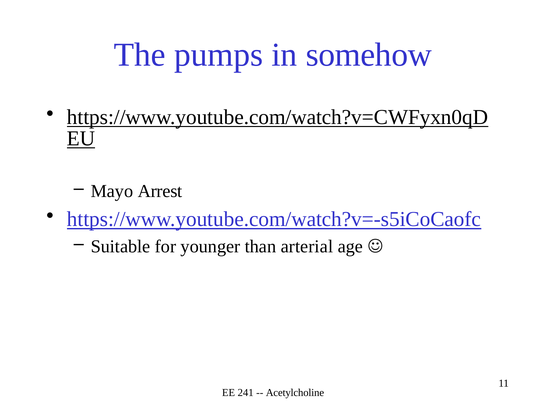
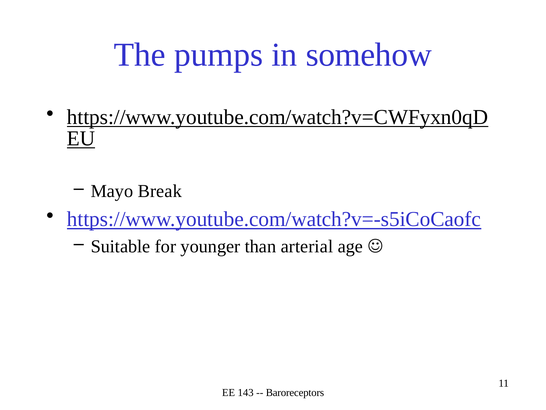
Arrest: Arrest -> Break
241: 241 -> 143
Acetylcholine: Acetylcholine -> Baroreceptors
